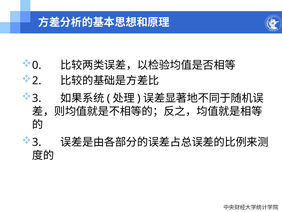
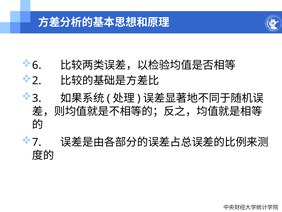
0: 0 -> 6
3 at (37, 142): 3 -> 7
